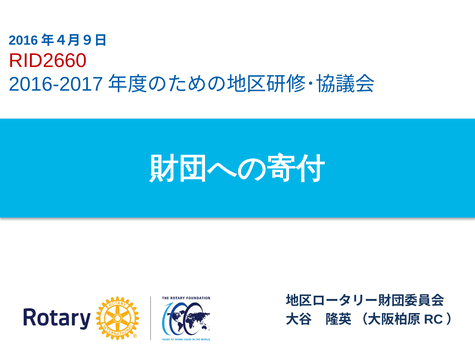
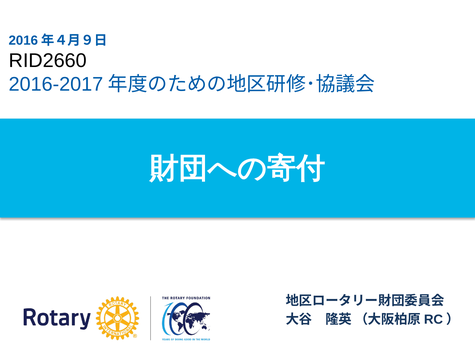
RID2660 colour: red -> black
